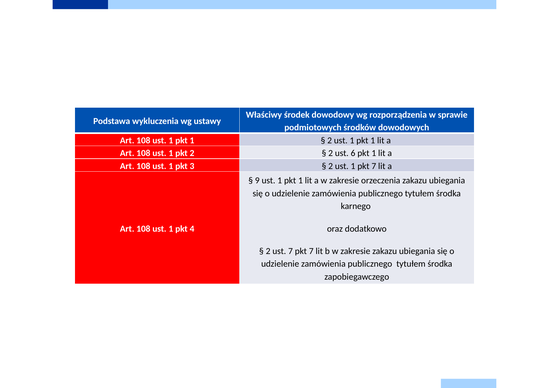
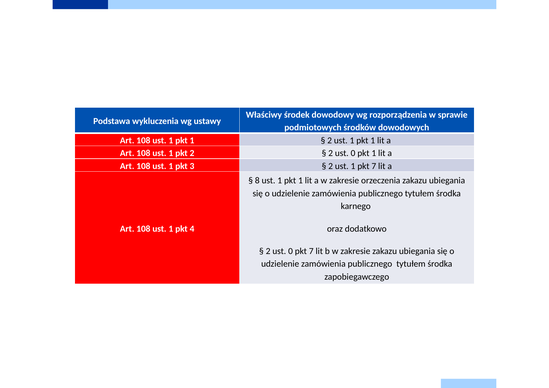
6 at (353, 153): 6 -> 0
9: 9 -> 8
7 at (290, 251): 7 -> 0
